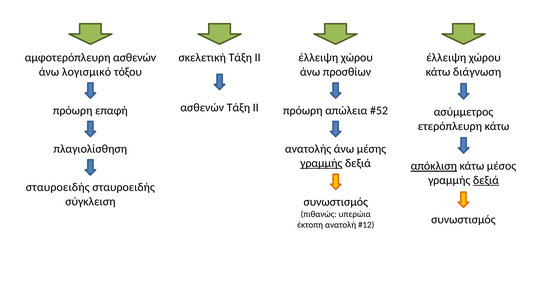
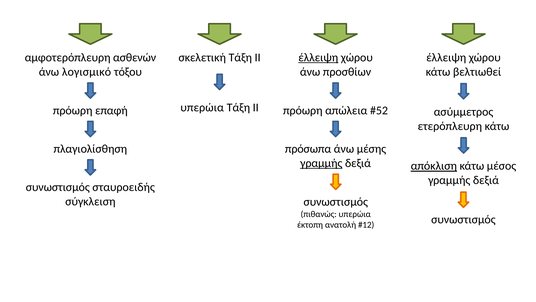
έλλειψη at (318, 57) underline: none -> present
διάγνωση: διάγνωση -> βελτιωθεί
ασθενών at (202, 108): ασθενών -> υπερώια
ανατολής: ανατολής -> πρόσωπα
δεξιά at (486, 180) underline: present -> none
σταυροειδής at (58, 187): σταυροειδής -> συνωστισμός
